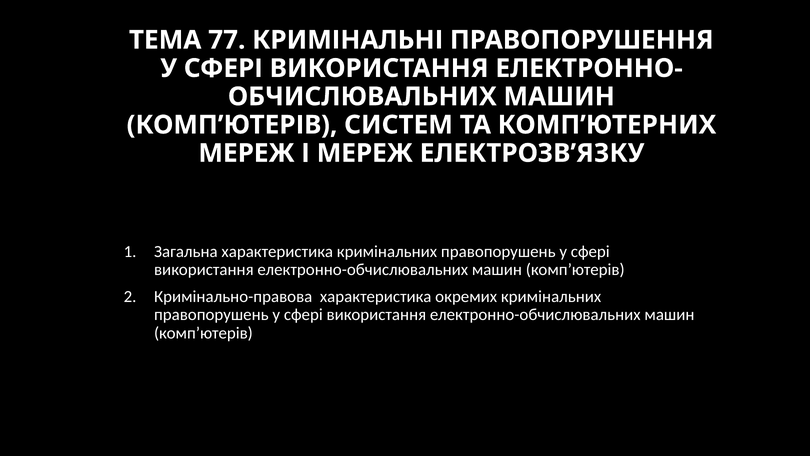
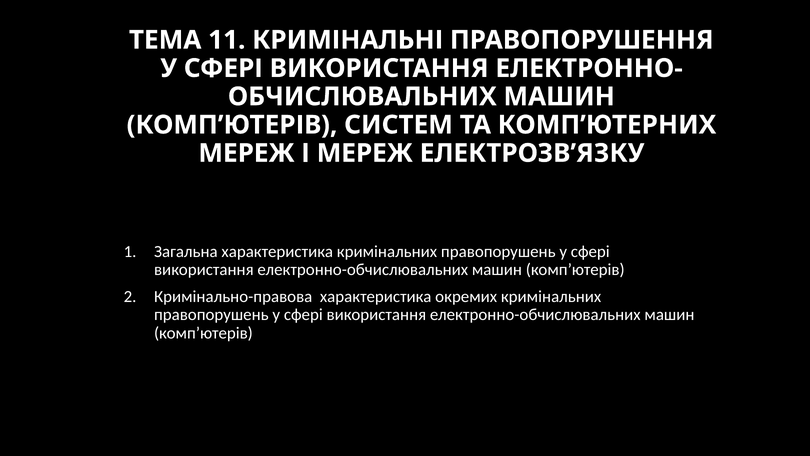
77: 77 -> 11
